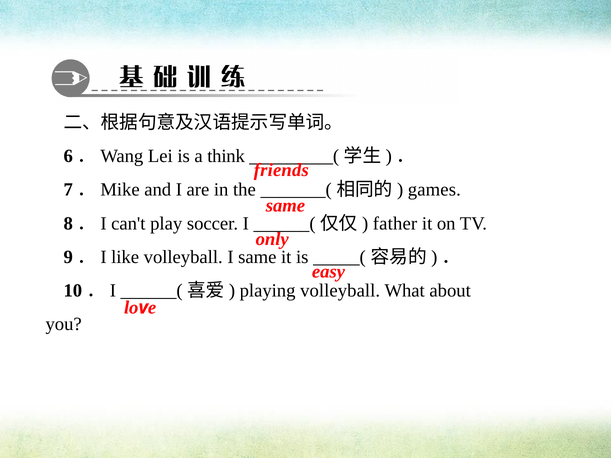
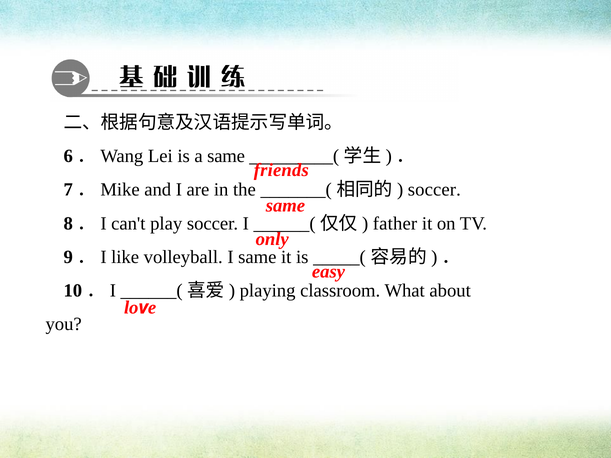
a think: think -> same
games at (434, 190): games -> soccer
playing volleyball: volleyball -> classroom
